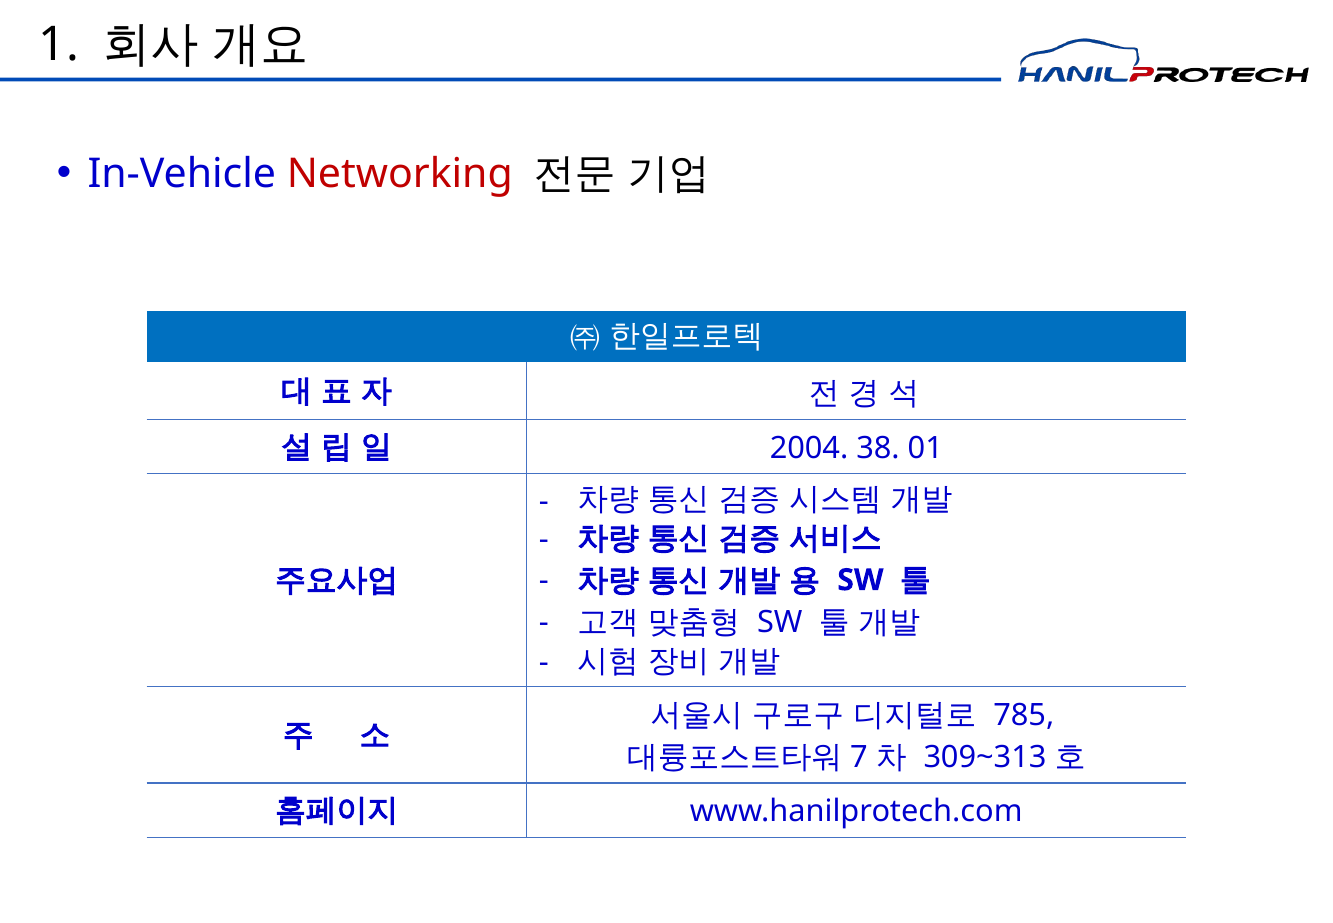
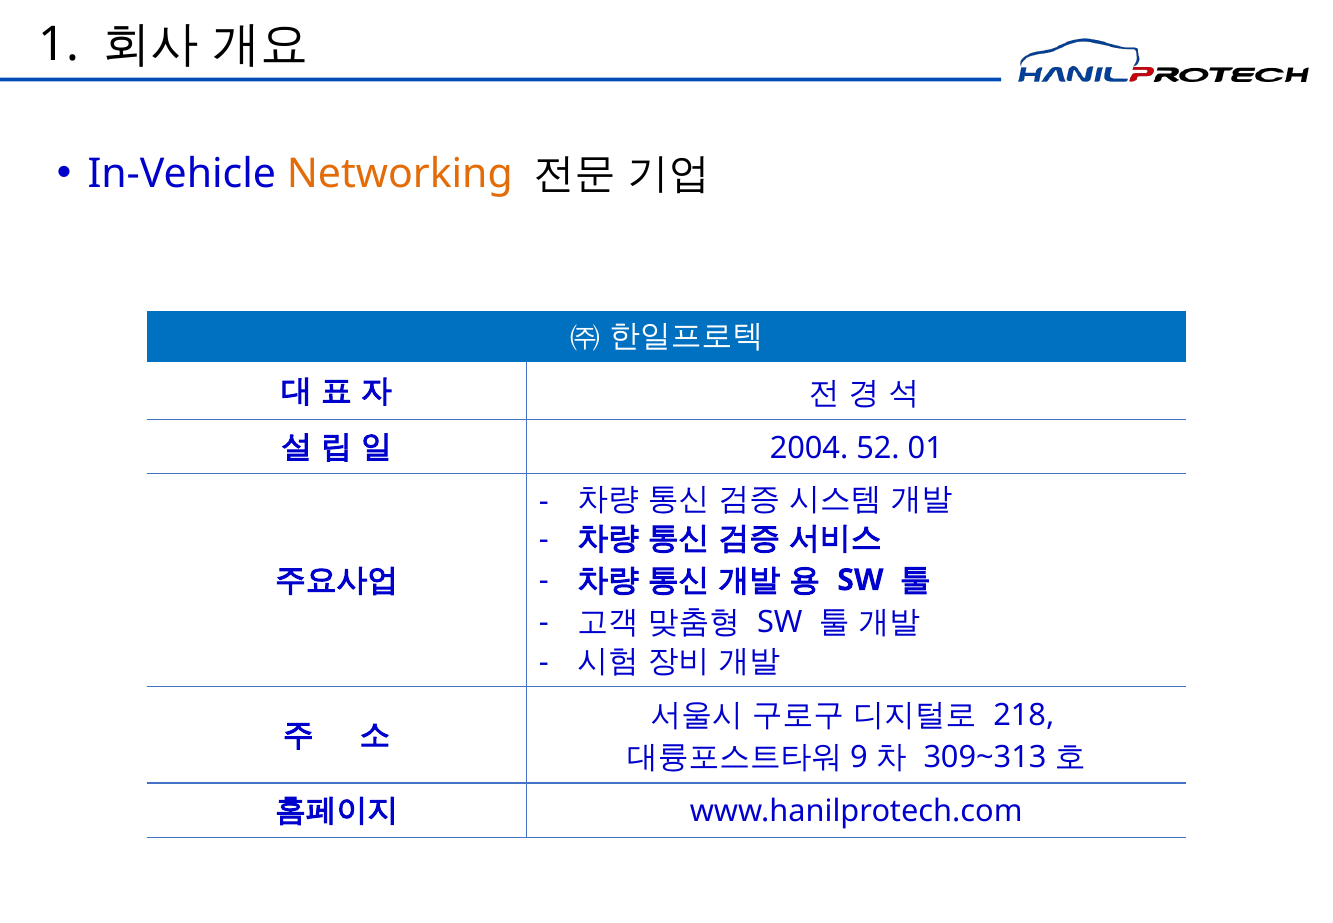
Networking colour: red -> orange
38: 38 -> 52
785: 785 -> 218
7: 7 -> 9
